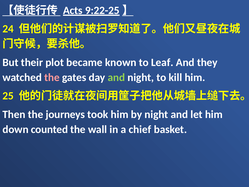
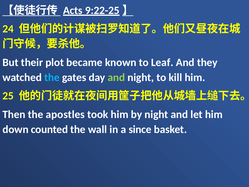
the at (52, 77) colour: pink -> light blue
journeys: journeys -> apostles
chief: chief -> since
